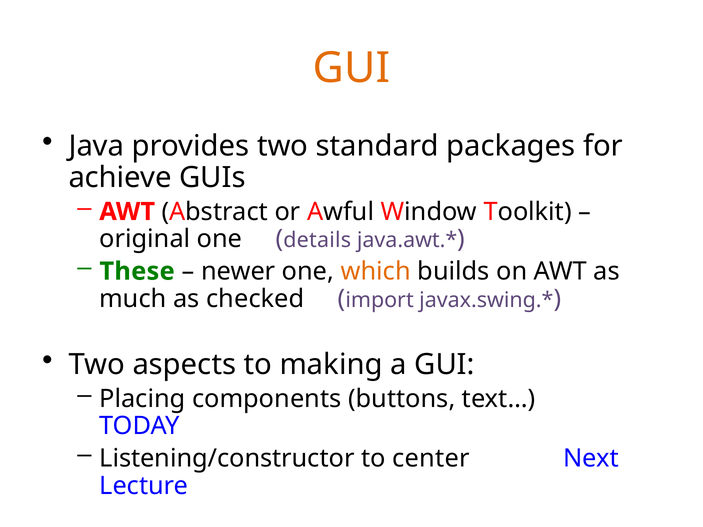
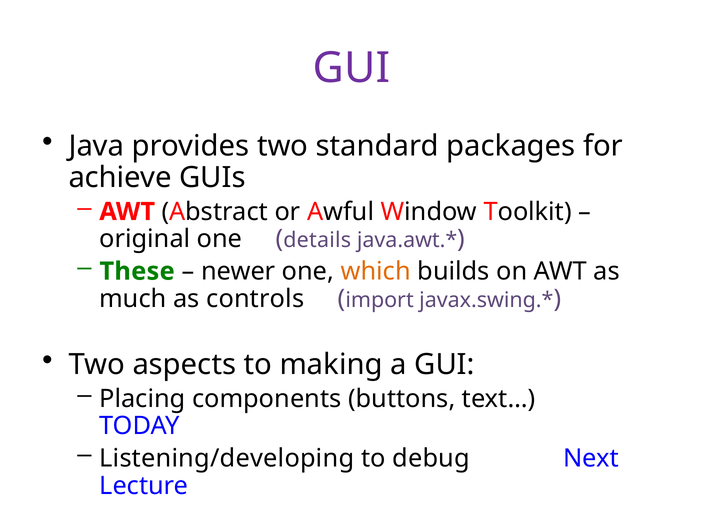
GUI at (352, 68) colour: orange -> purple
checked: checked -> controls
Listening/constructor: Listening/constructor -> Listening/developing
center: center -> debug
